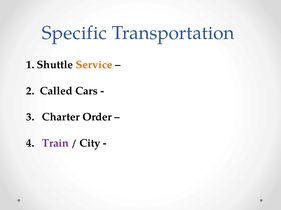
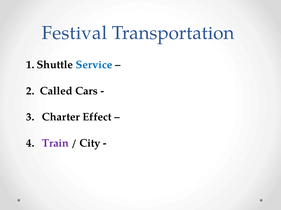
Specific: Specific -> Festival
Service colour: orange -> blue
Order: Order -> Effect
